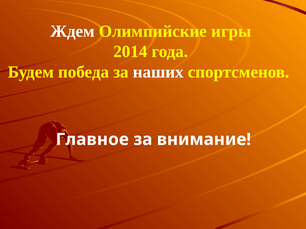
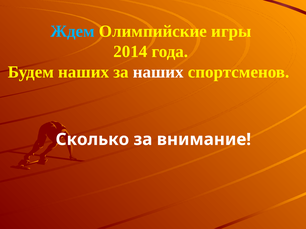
Ждем colour: white -> light blue
Будем победа: победа -> наших
Главное: Главное -> Сколько
